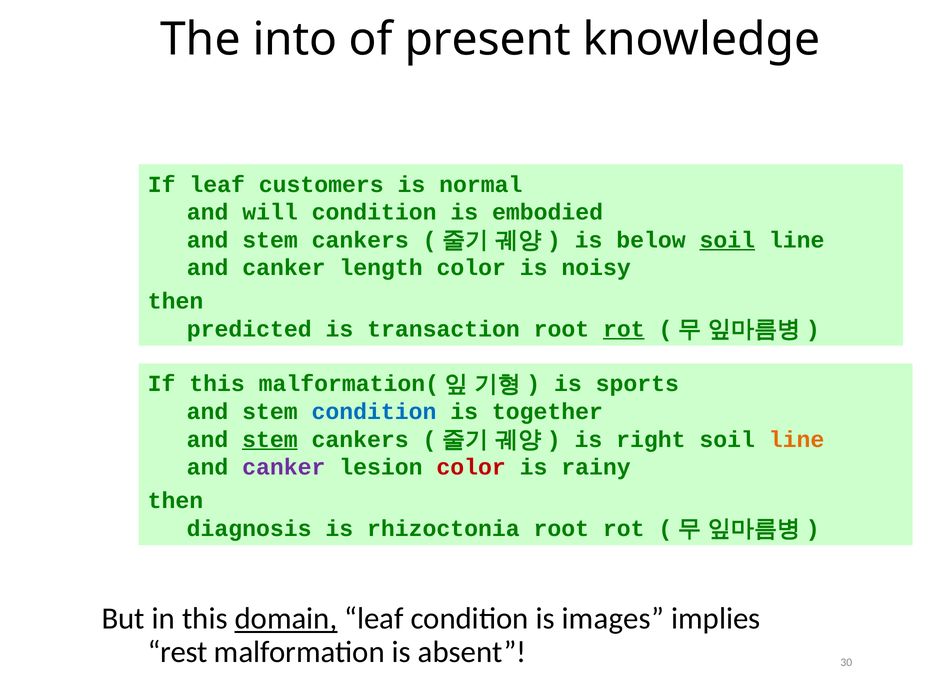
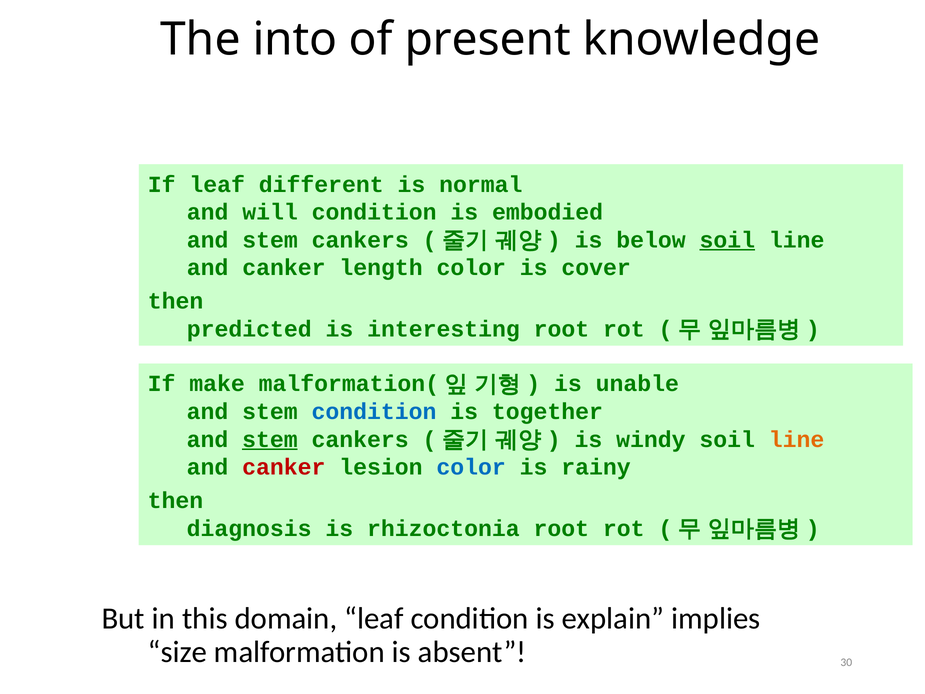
customers: customers -> different
noisy: noisy -> cover
transaction: transaction -> interesting
rot at (624, 329) underline: present -> none
If this: this -> make
sports: sports -> unable
right: right -> windy
canker at (284, 467) colour: purple -> red
color at (471, 467) colour: red -> blue
domain underline: present -> none
images: images -> explain
rest: rest -> size
